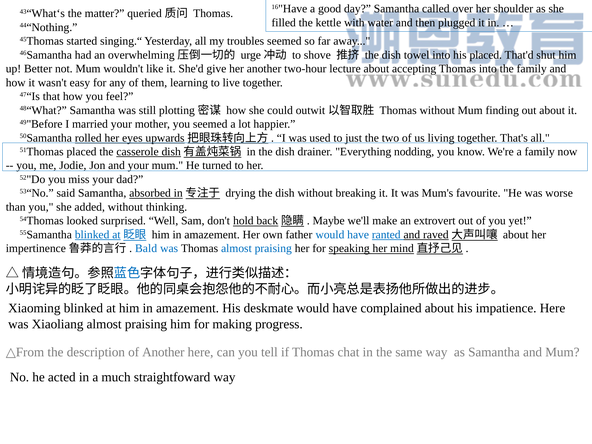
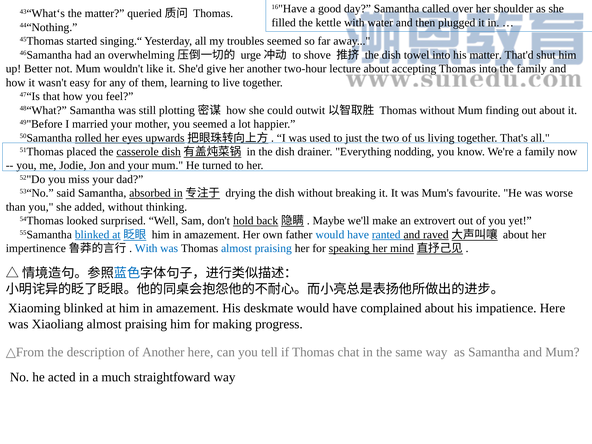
his placed: placed -> matter
Bald at (146, 248): Bald -> With
